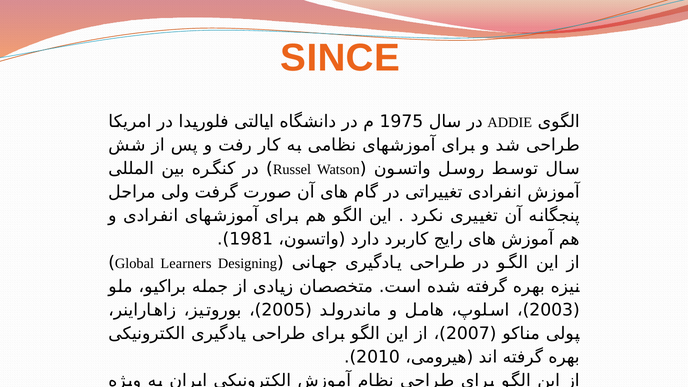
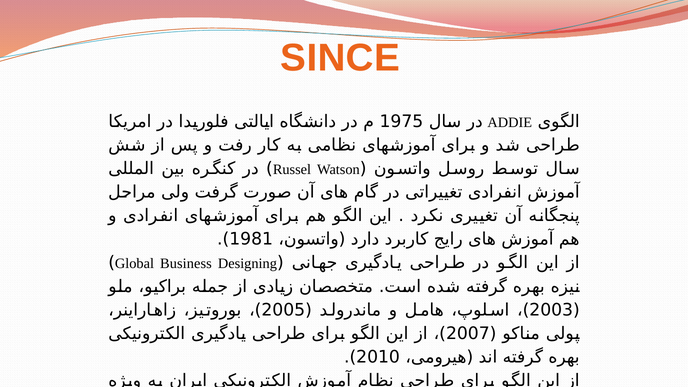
Learners: Learners -> Business
